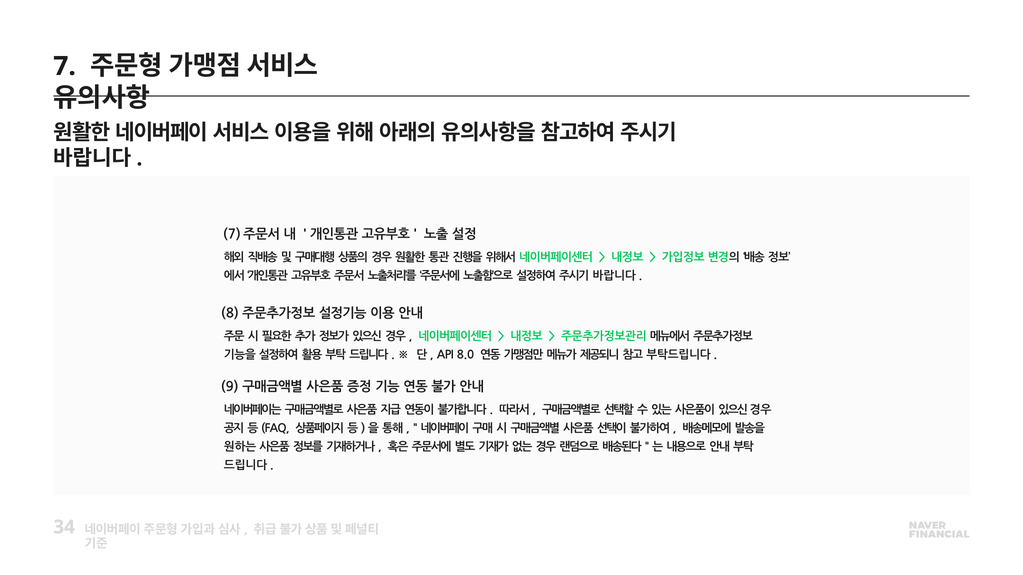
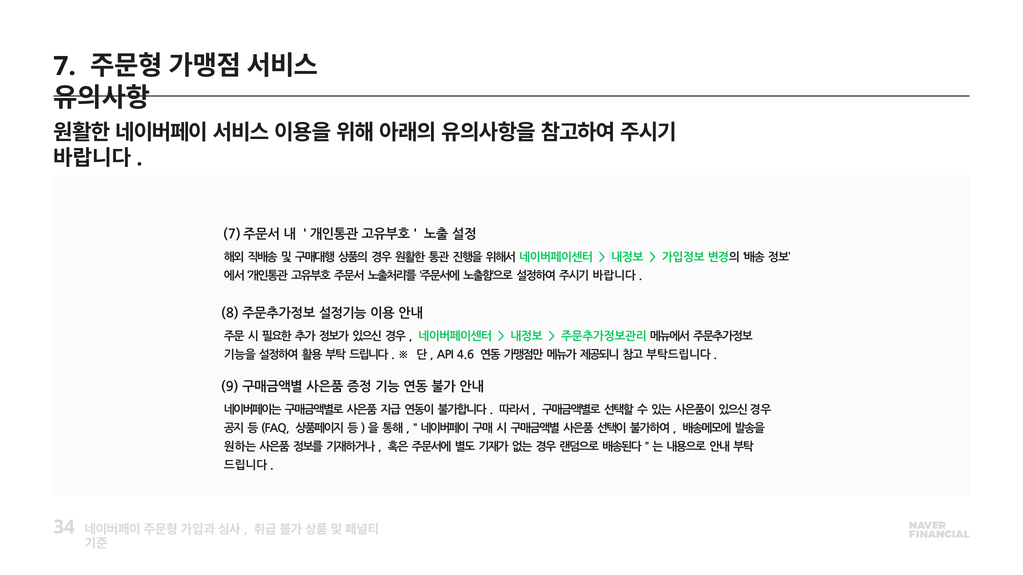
8.0: 8.0 -> 4.6
